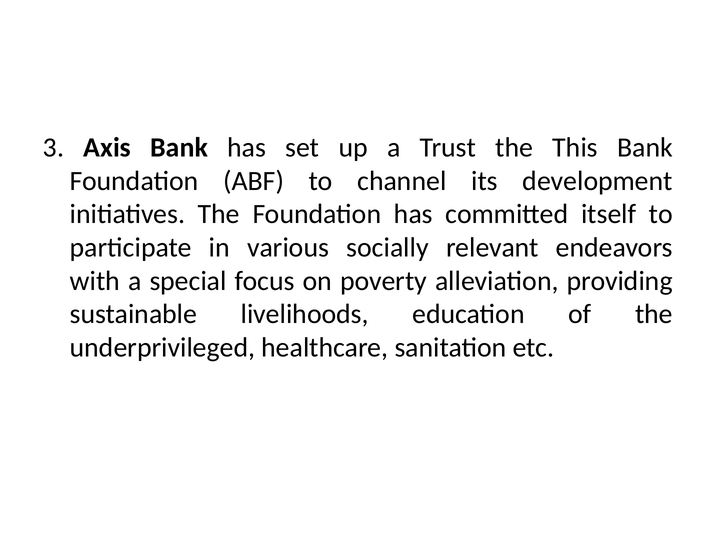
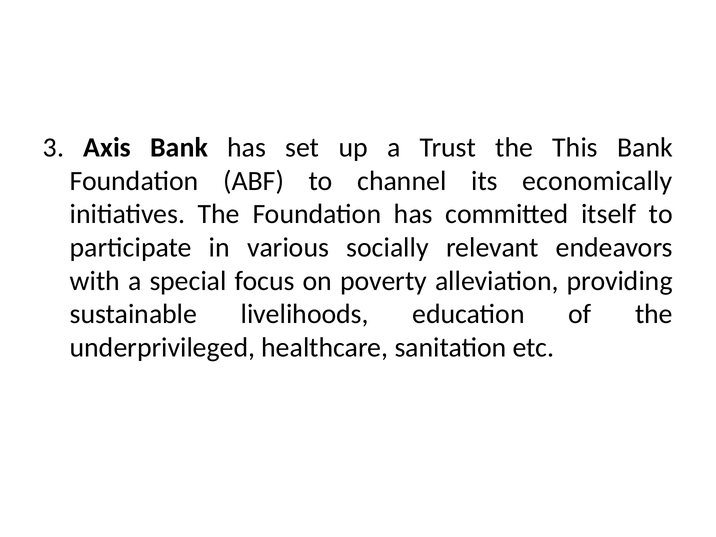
development: development -> economically
